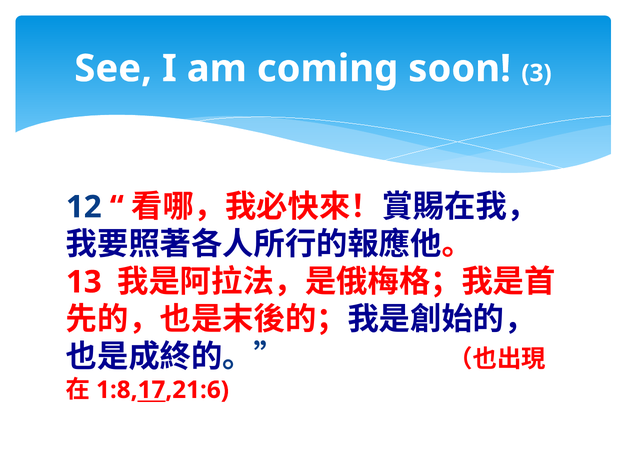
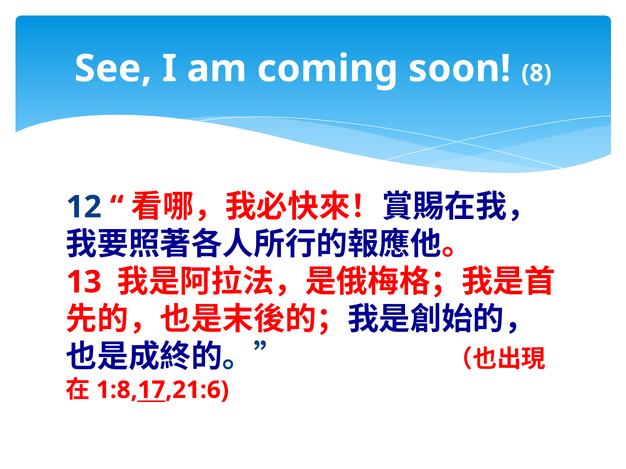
3: 3 -> 8
